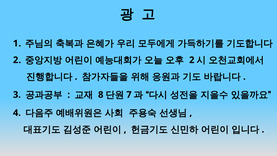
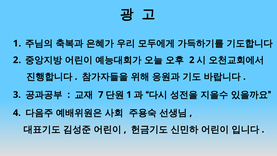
8: 8 -> 7
7 at (129, 95): 7 -> 1
